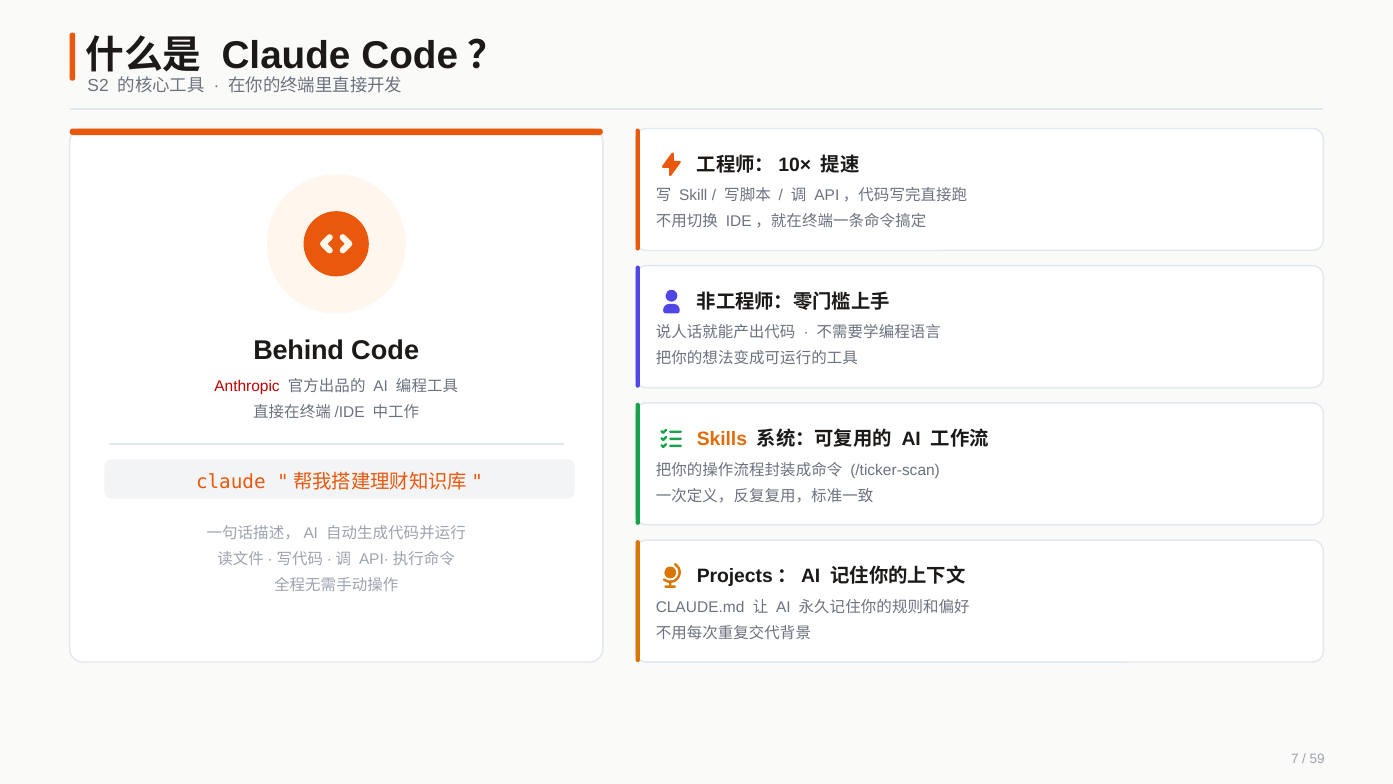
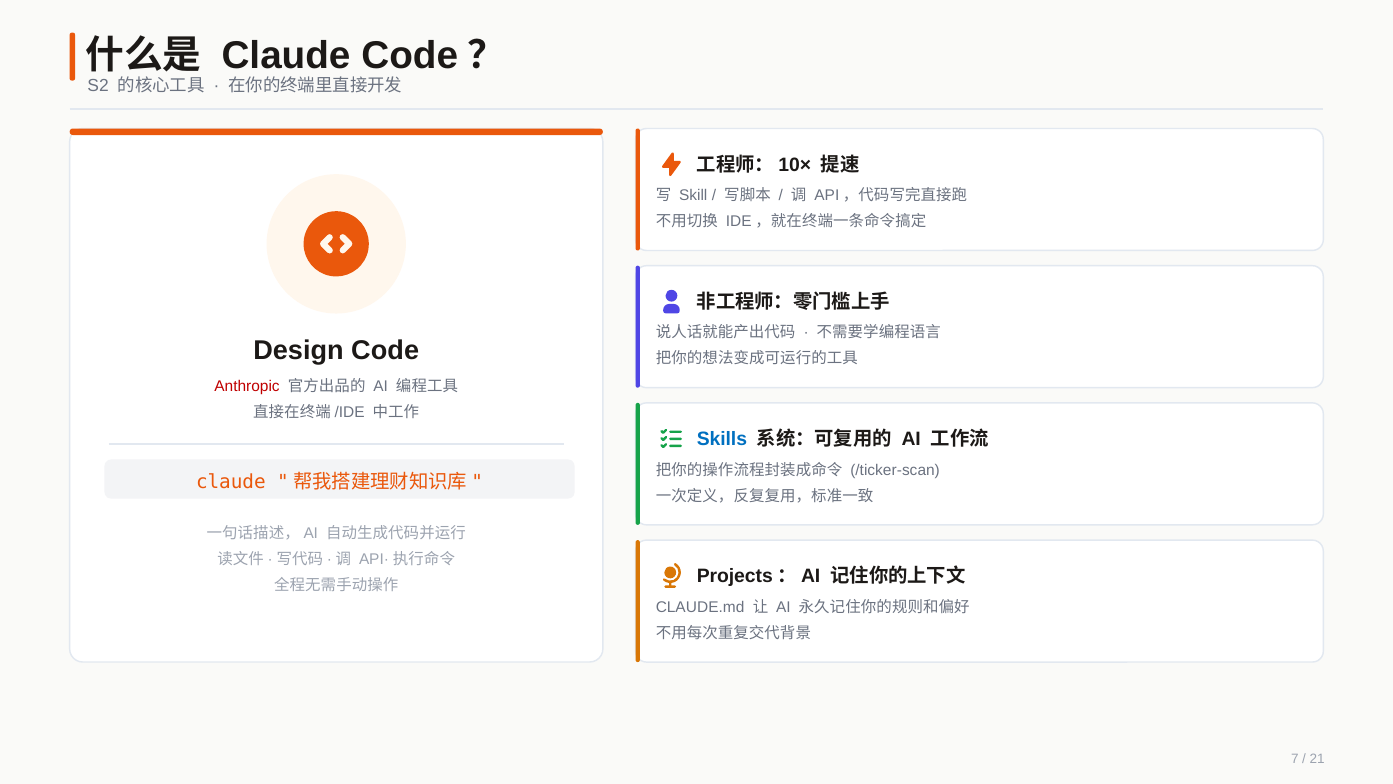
Behind: Behind -> Design
Skills colour: orange -> blue
59: 59 -> 21
